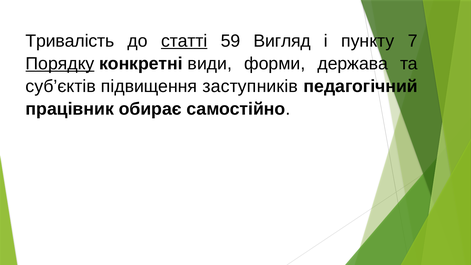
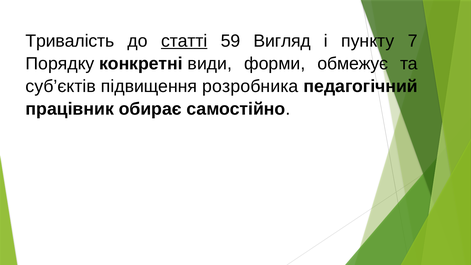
Порядку underline: present -> none
держава: держава -> обмежує
заступників: заступників -> розробника
